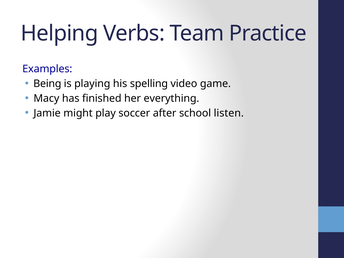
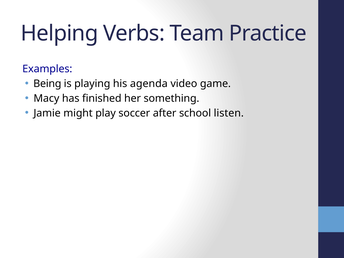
spelling: spelling -> agenda
everything: everything -> something
